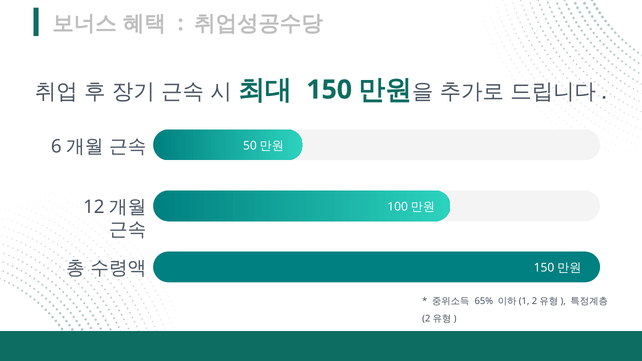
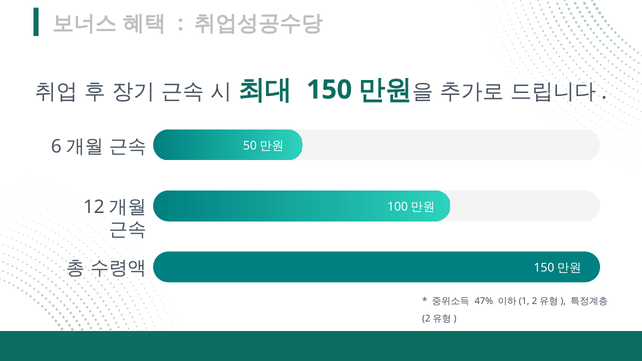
65%: 65% -> 47%
